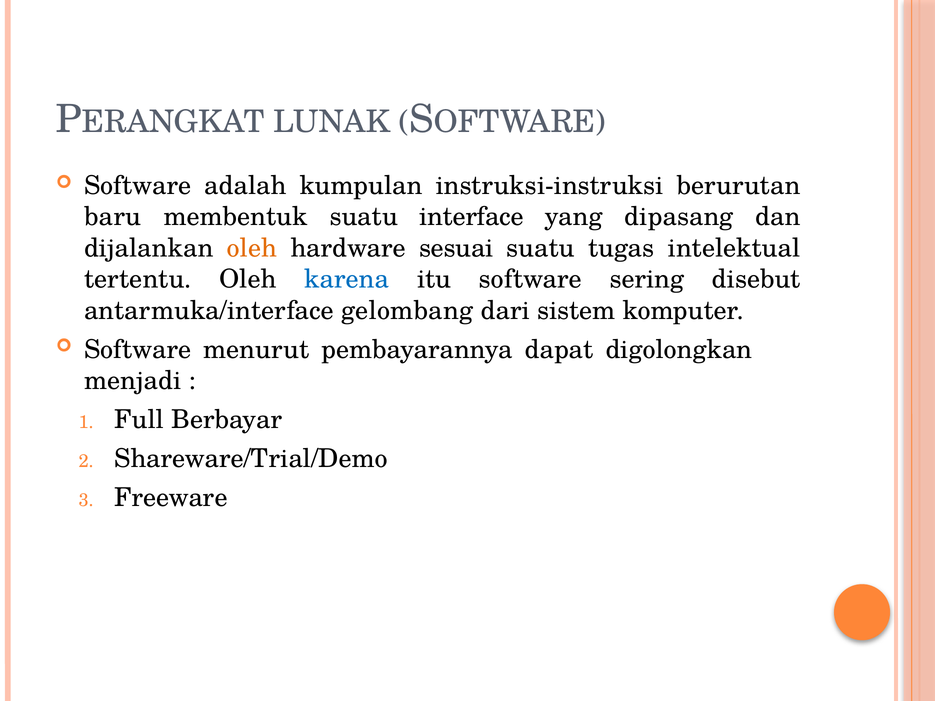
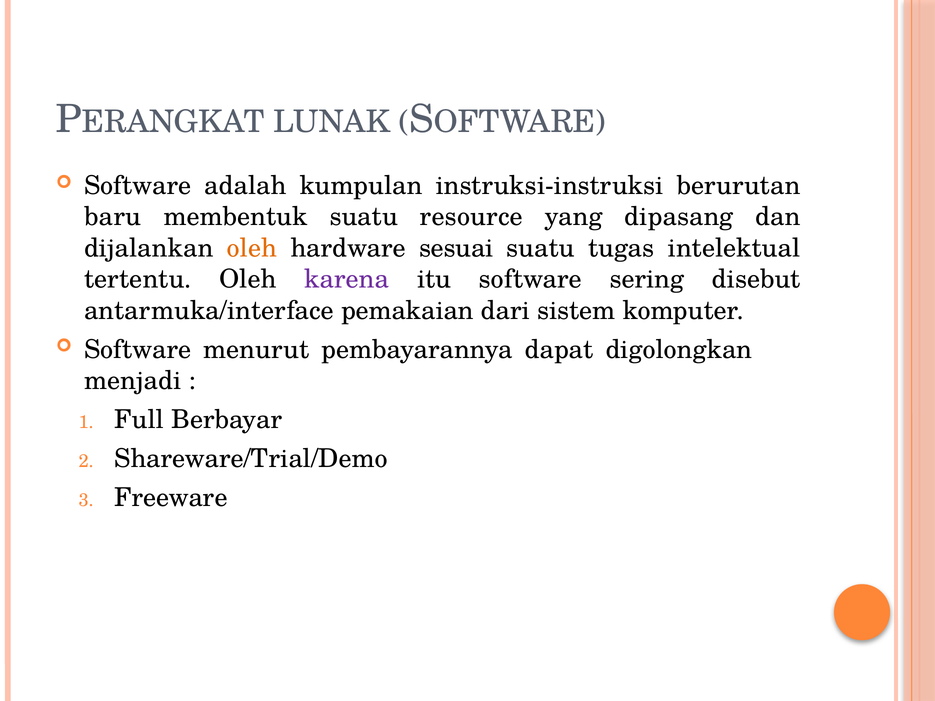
interface: interface -> resource
karena colour: blue -> purple
gelombang: gelombang -> pemakaian
